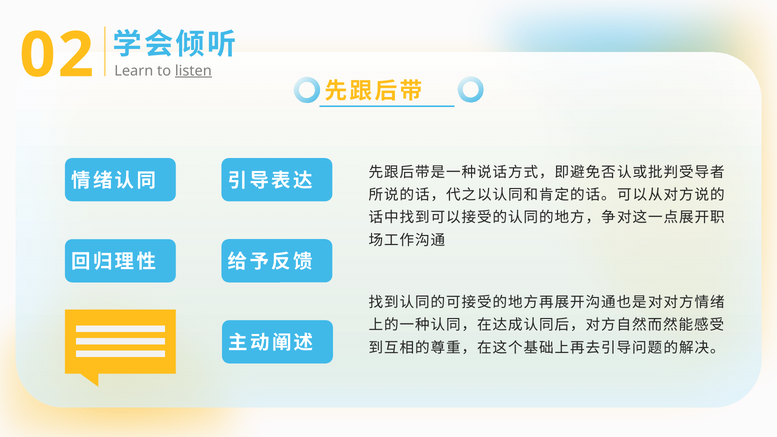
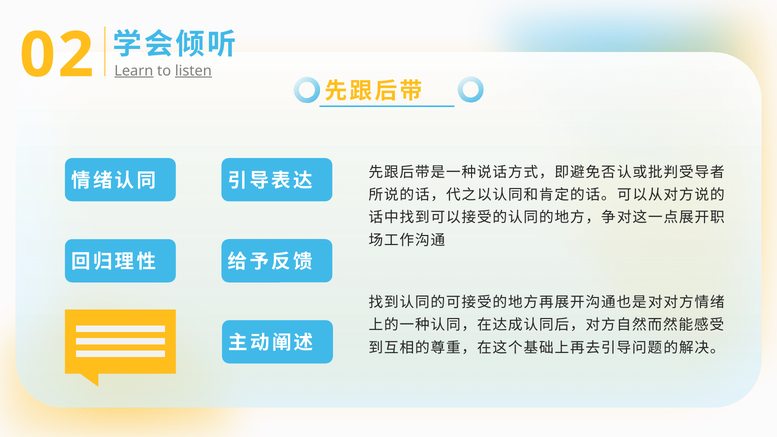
Learn underline: none -> present
